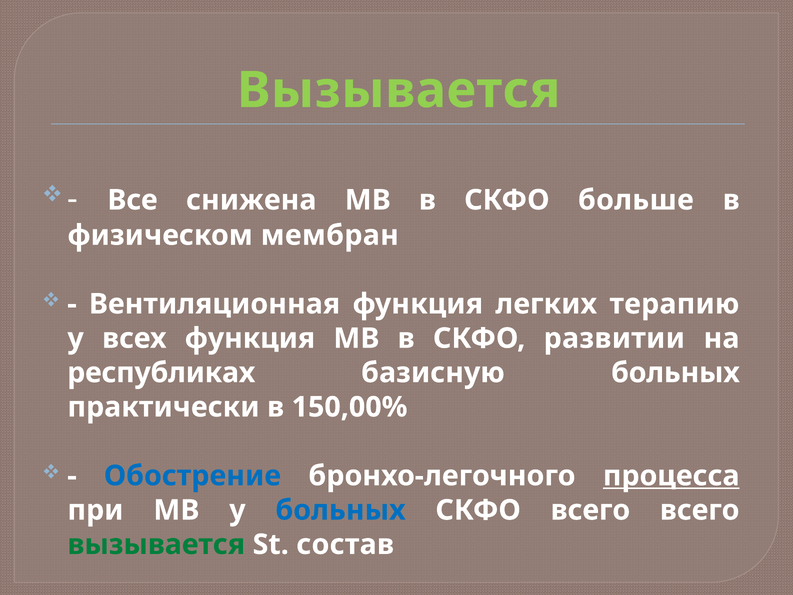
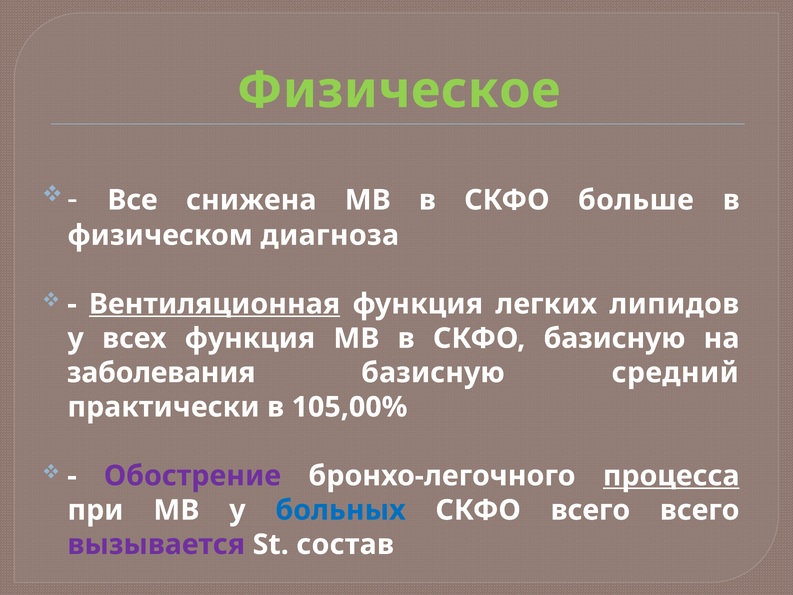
Вызывается at (399, 90): Вызывается -> Физическое
мембран: мембран -> диагноза
Вентиляционная underline: none -> present
терапию: терапию -> липидов
СКФО развитии: развитии -> базисную
республиках: республиках -> заболевания
базисную больных: больных -> средний
150,00%: 150,00% -> 105,00%
Обострение colour: blue -> purple
вызывается at (156, 544) colour: green -> purple
